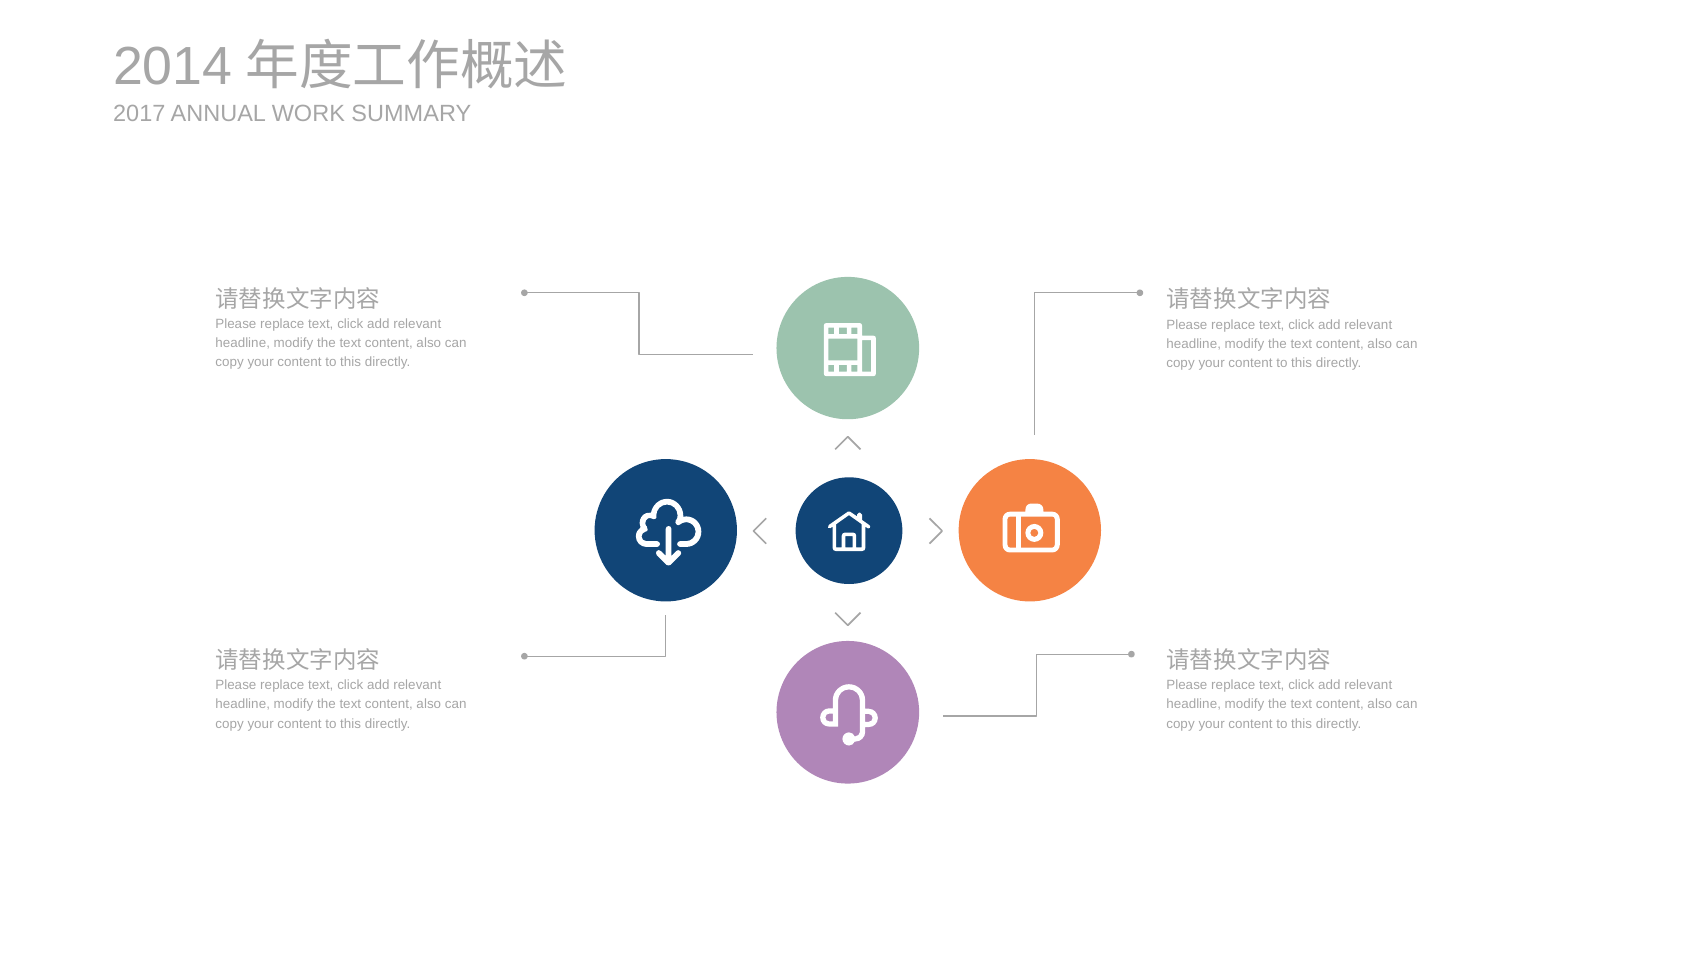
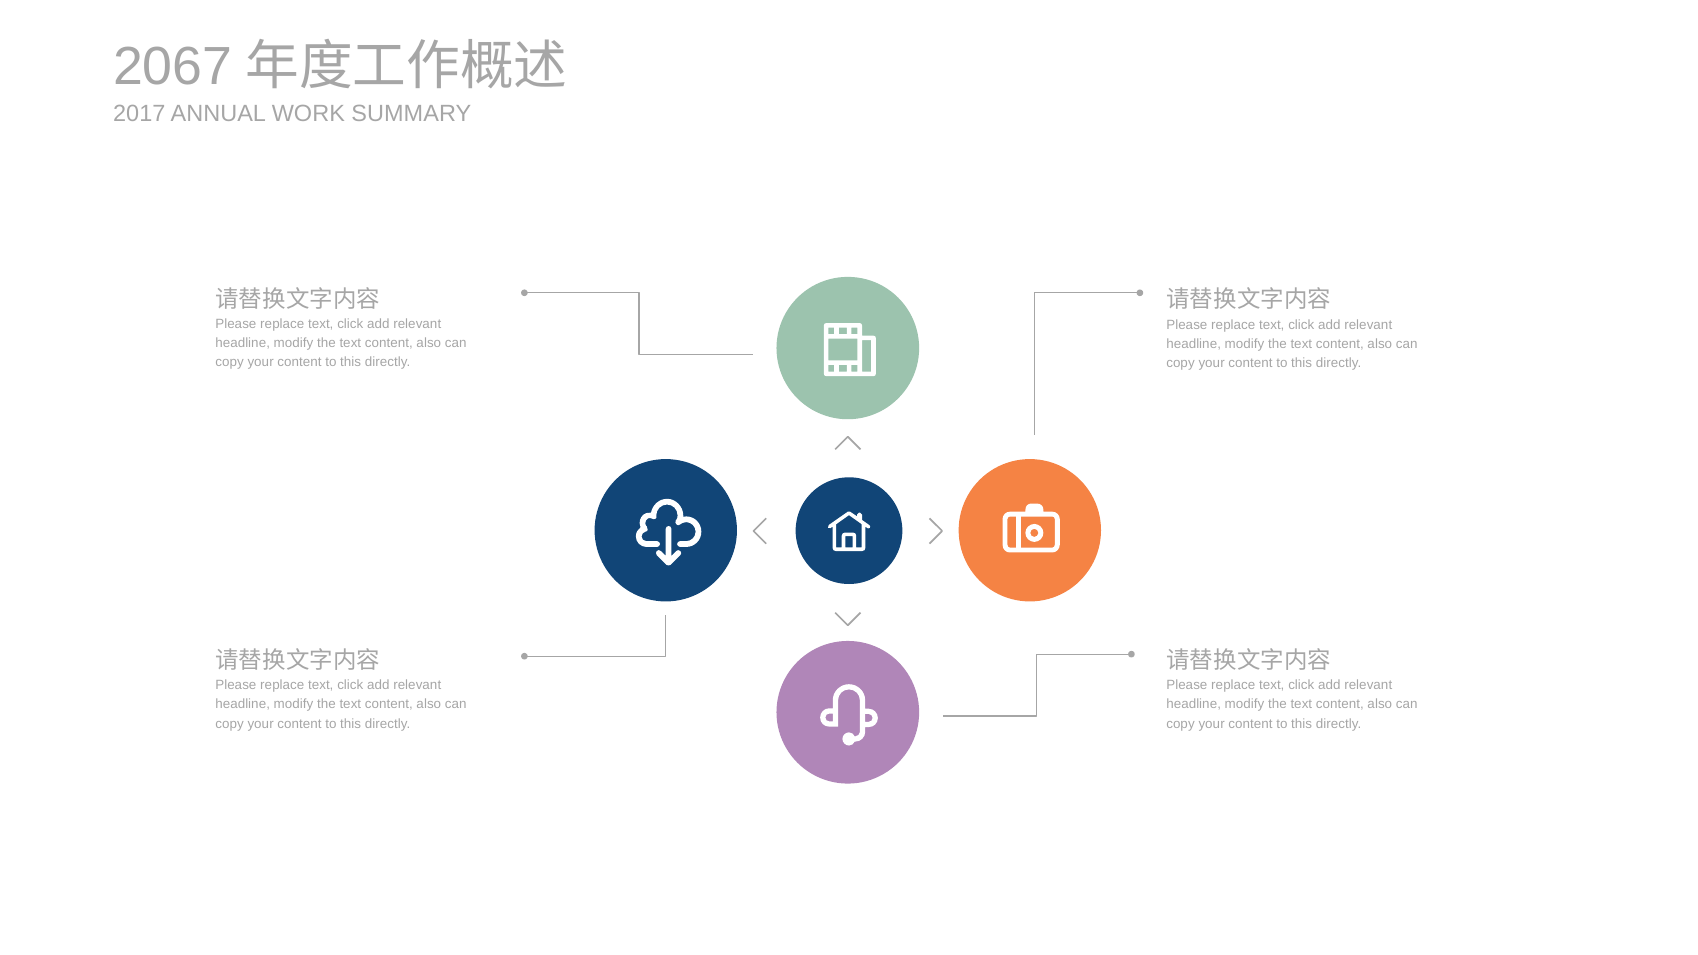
2014: 2014 -> 2067
